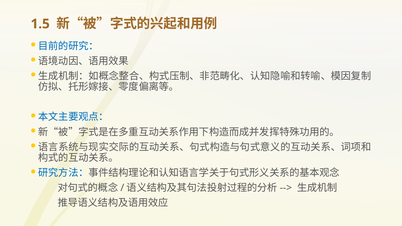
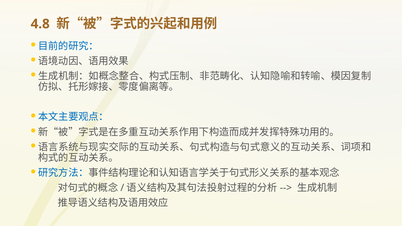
1.5: 1.5 -> 4.8
